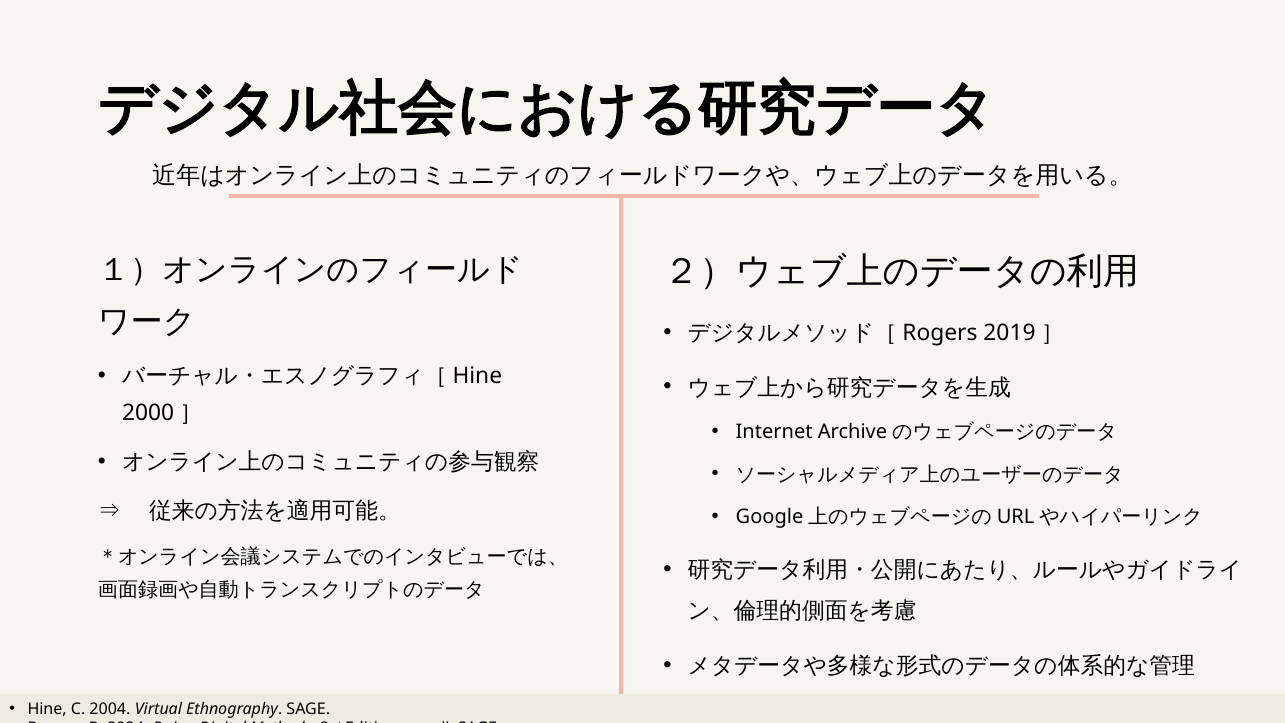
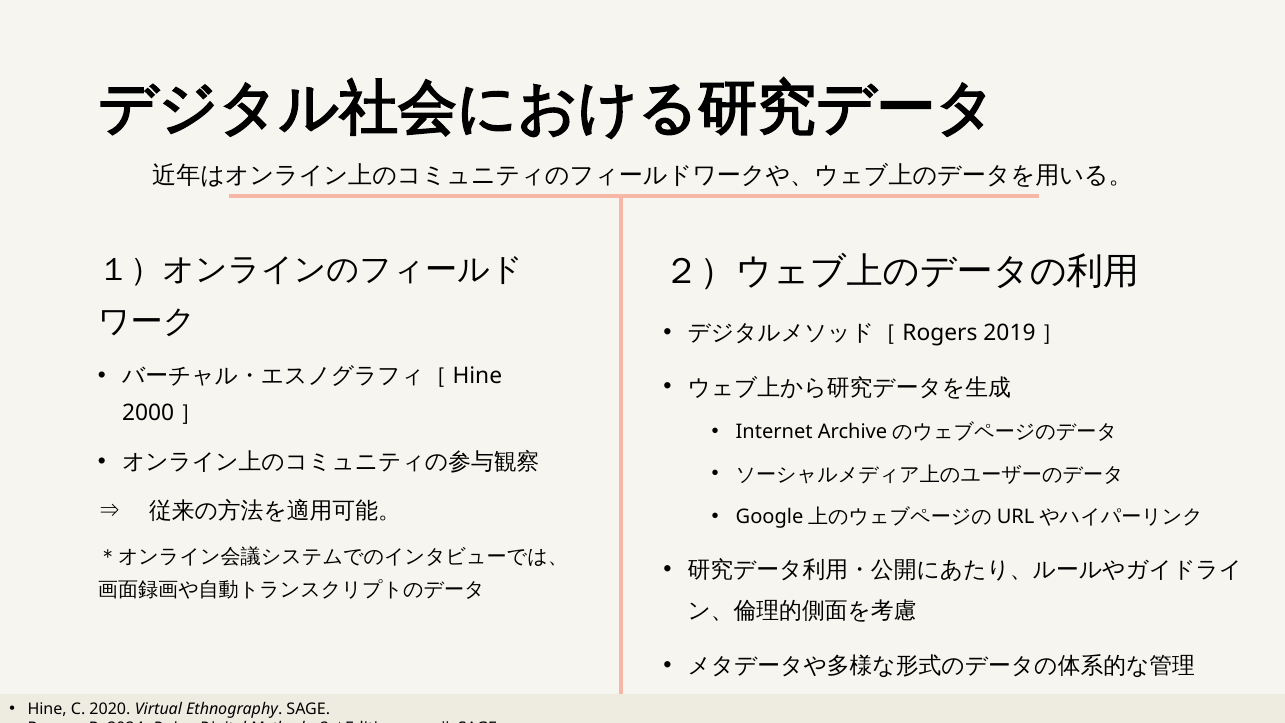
2004: 2004 -> 2020
